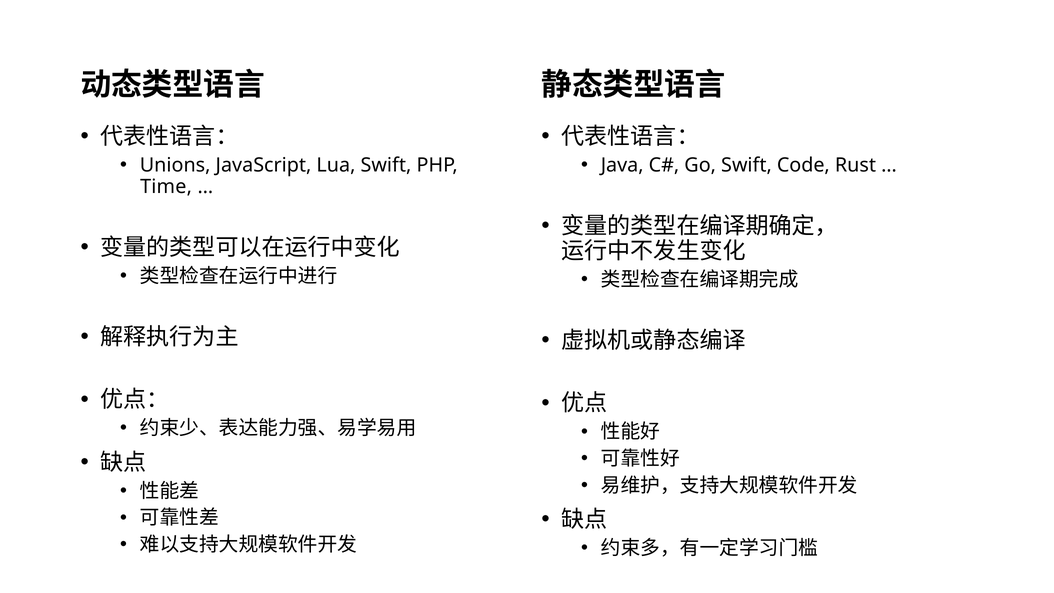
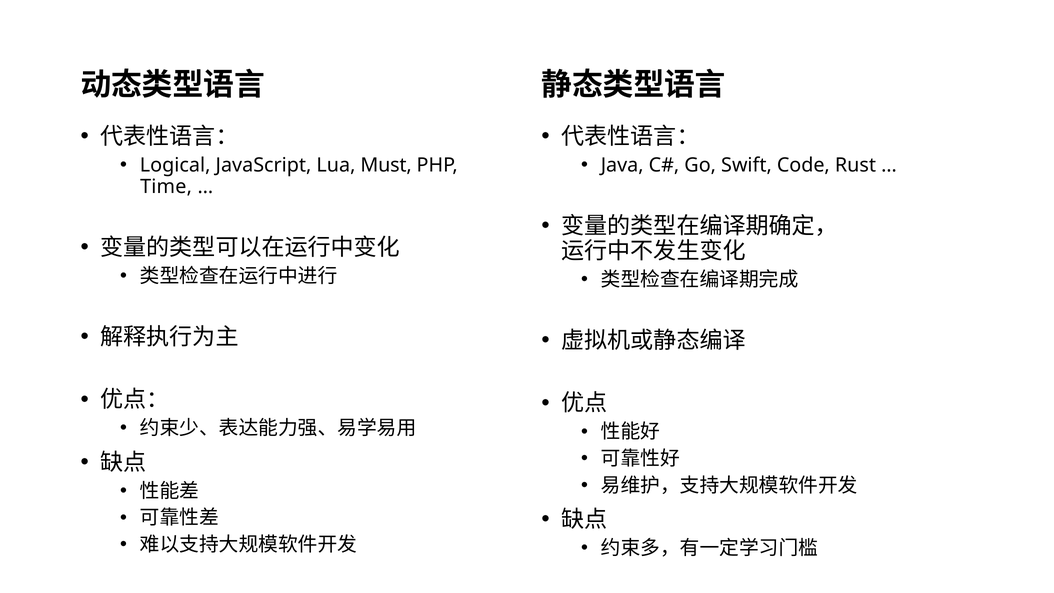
Unions: Unions -> Logical
Lua Swift: Swift -> Must
